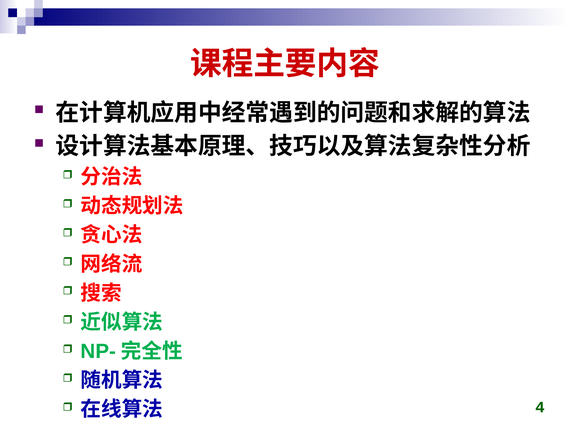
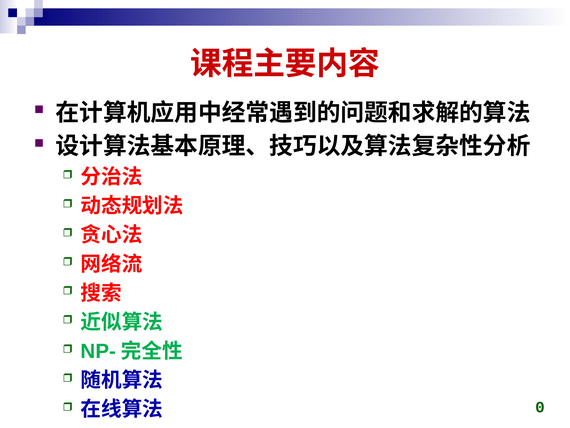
4: 4 -> 0
